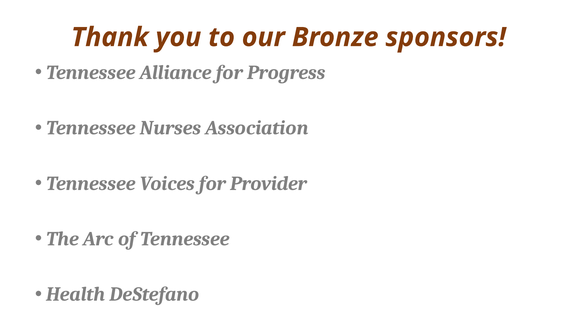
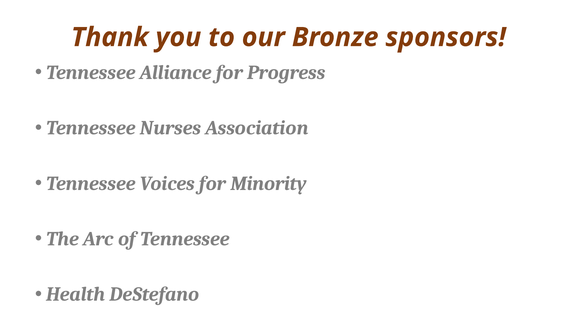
Provider: Provider -> Minority
